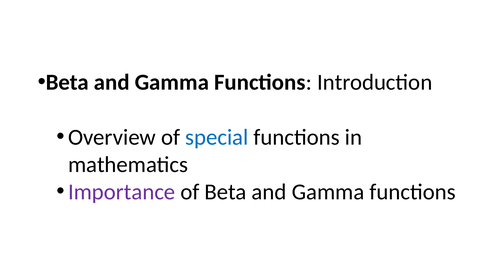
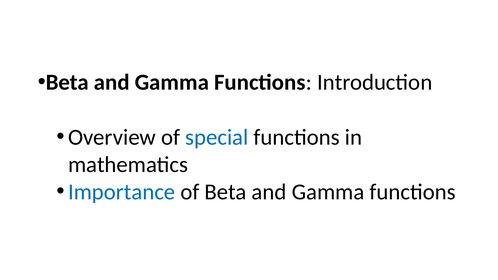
Importance colour: purple -> blue
